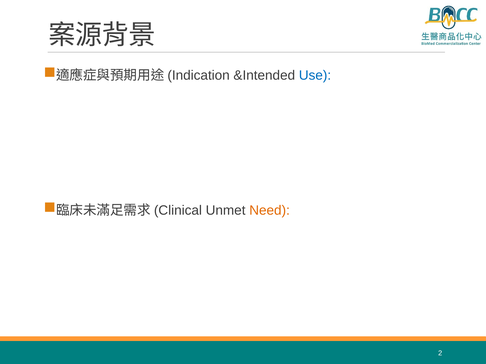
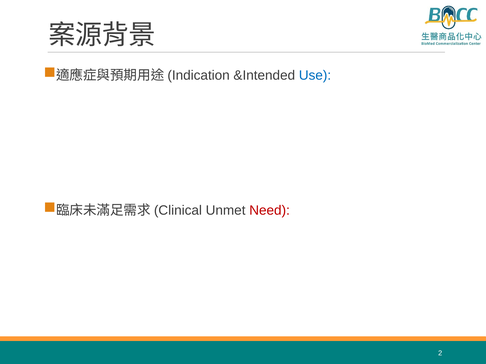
Need colour: orange -> red
